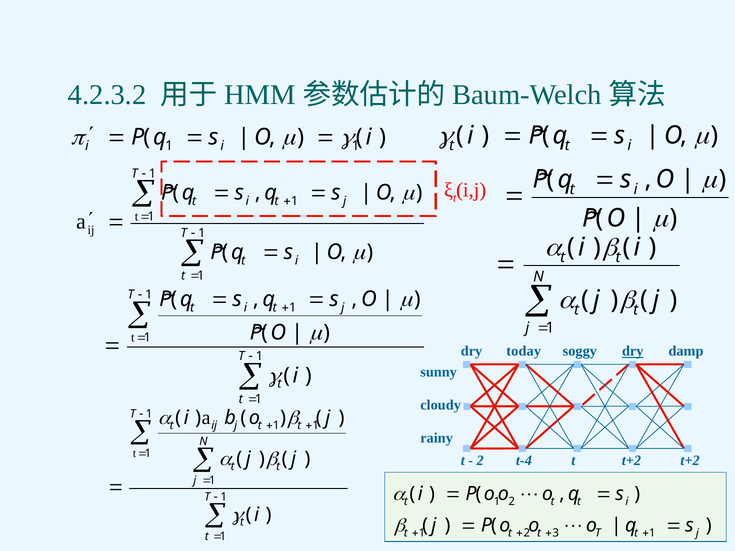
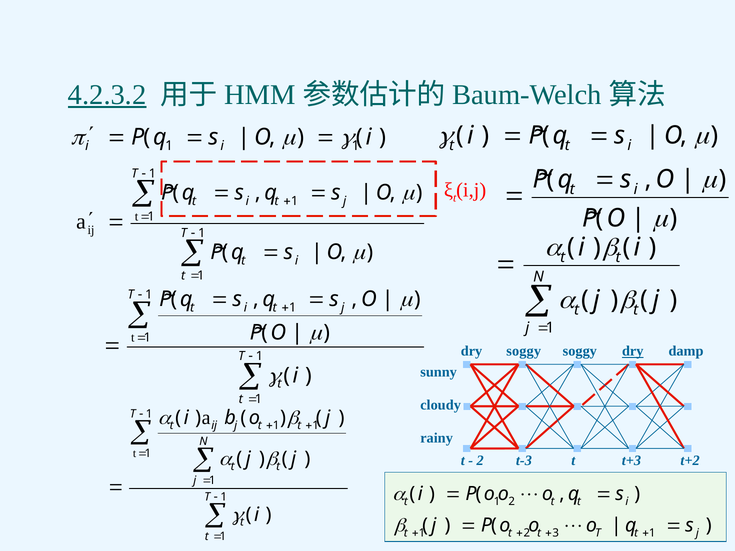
4.2.3.2 underline: none -> present
dry today: today -> soggy
t-4: t-4 -> t-3
t t+2: t+2 -> t+3
